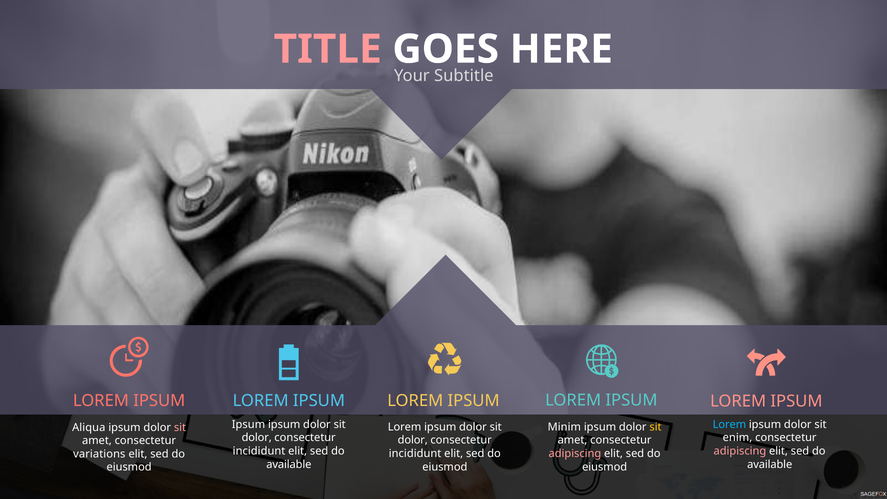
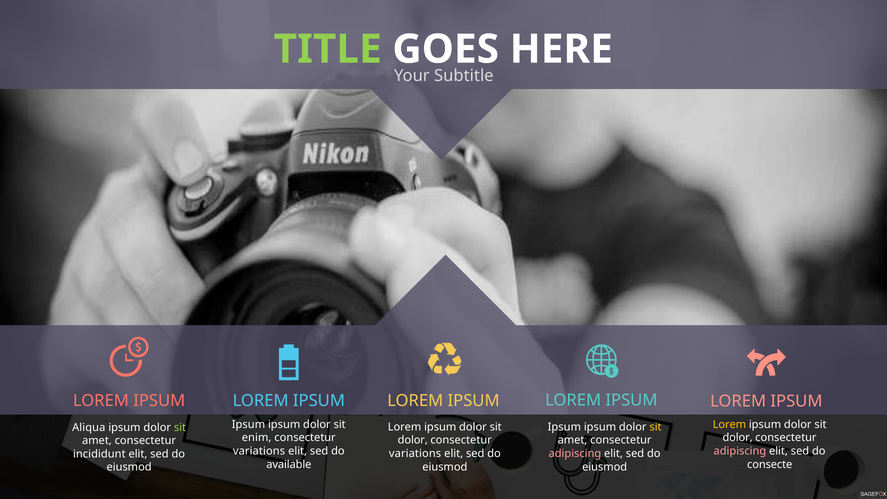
TITLE colour: pink -> light green
Lorem at (729, 424) colour: light blue -> yellow
Minim at (564, 427): Minim -> Ipsum
sit at (180, 427) colour: pink -> light green
dolor at (257, 438): dolor -> enim
enim at (737, 438): enim -> dolor
incididunt at (259, 451): incididunt -> variations
incididunt at (415, 454): incididunt -> variations
variations: variations -> incididunt
available at (770, 464): available -> consecte
